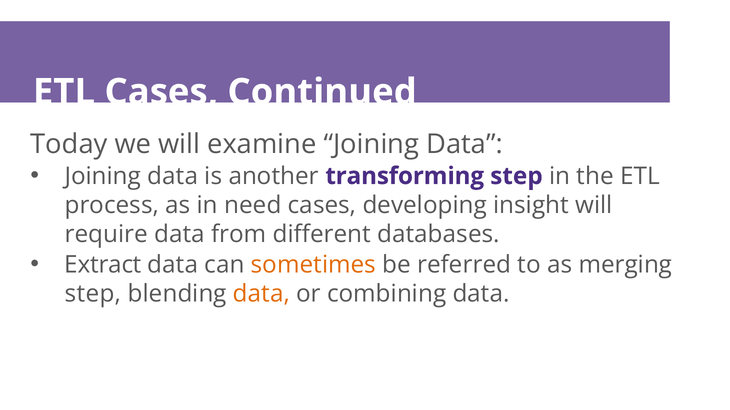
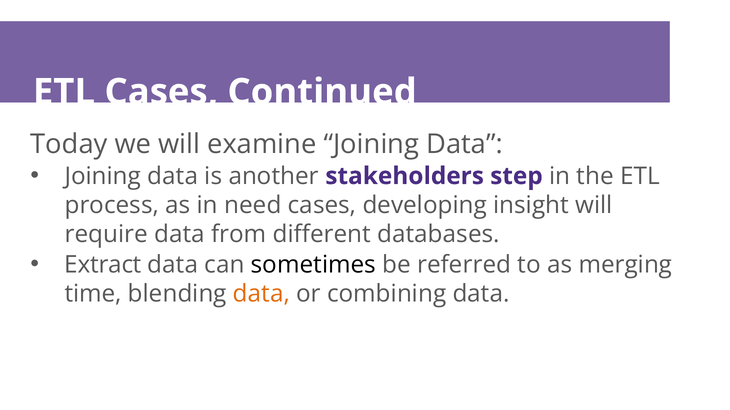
transforming: transforming -> stakeholders
sometimes colour: orange -> black
step at (93, 294): step -> time
